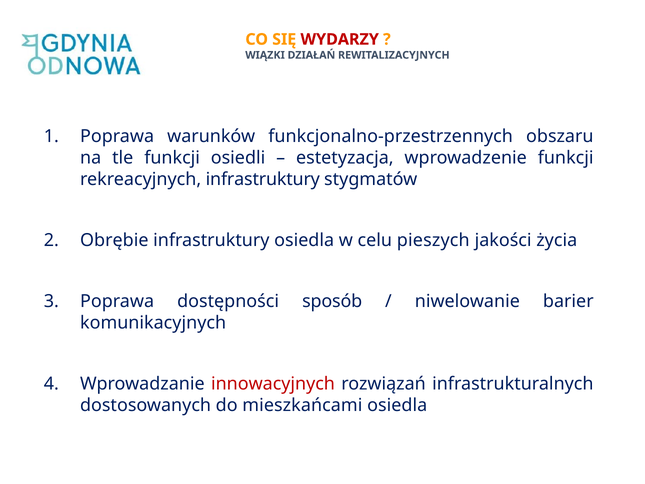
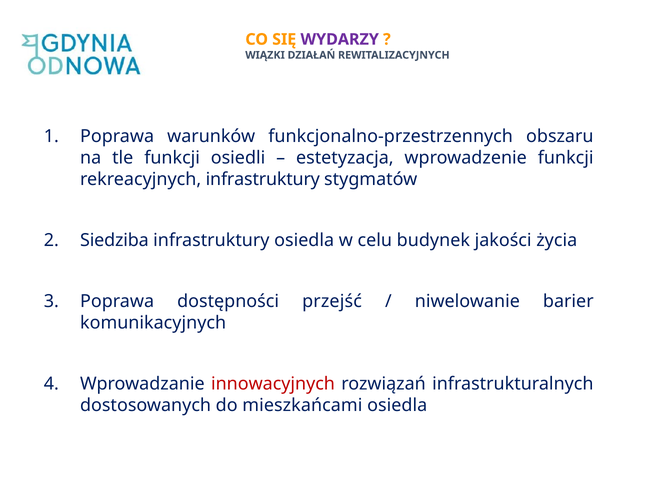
WYDARZY colour: red -> purple
Obrębie: Obrębie -> Siedziba
pieszych: pieszych -> budynek
sposób: sposób -> przejść
